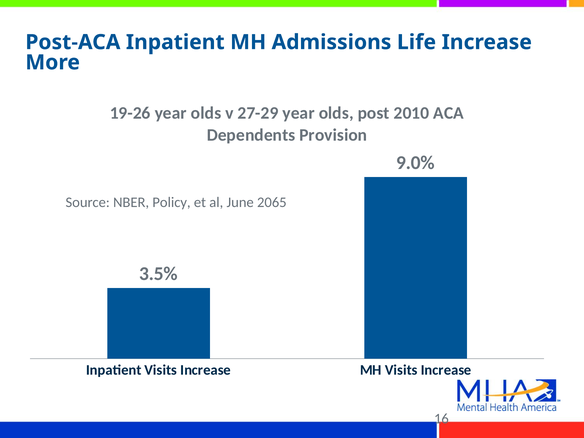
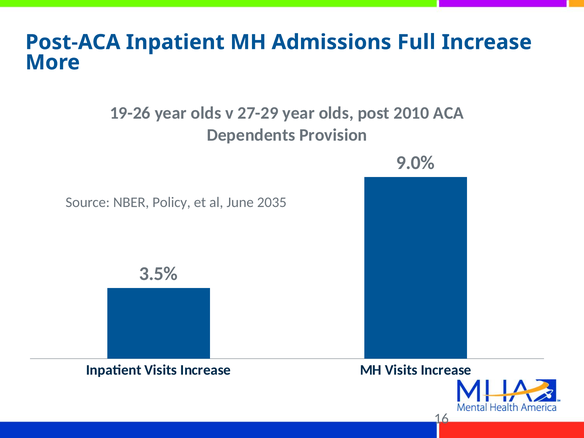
Life: Life -> Full
2065: 2065 -> 2035
